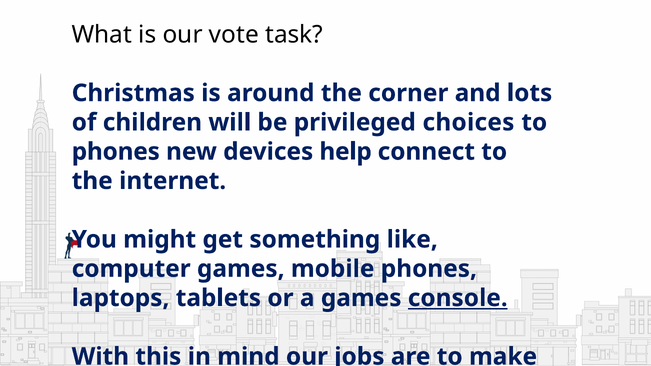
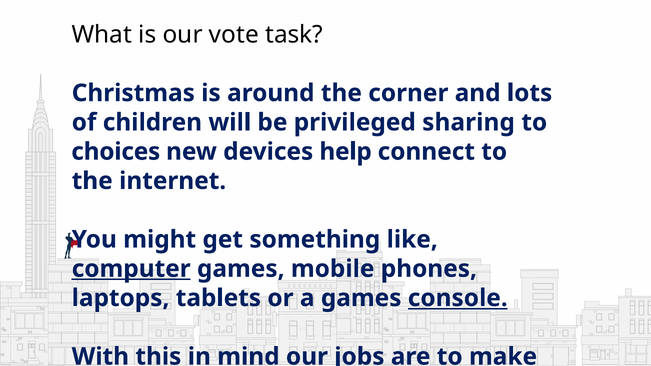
choices: choices -> sharing
phones at (116, 152): phones -> choices
computer underline: none -> present
